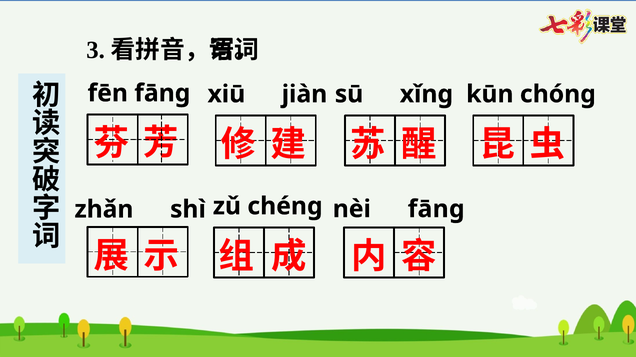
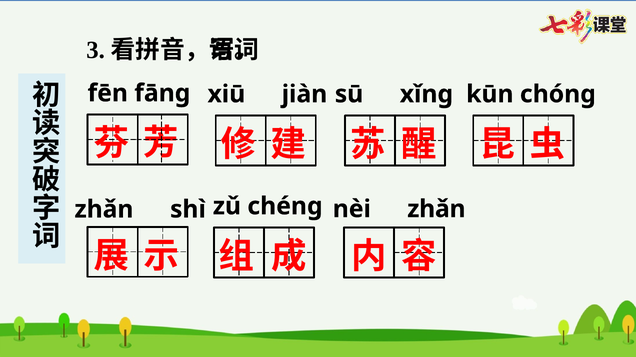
nèi fāng: fāng -> zhǎn
